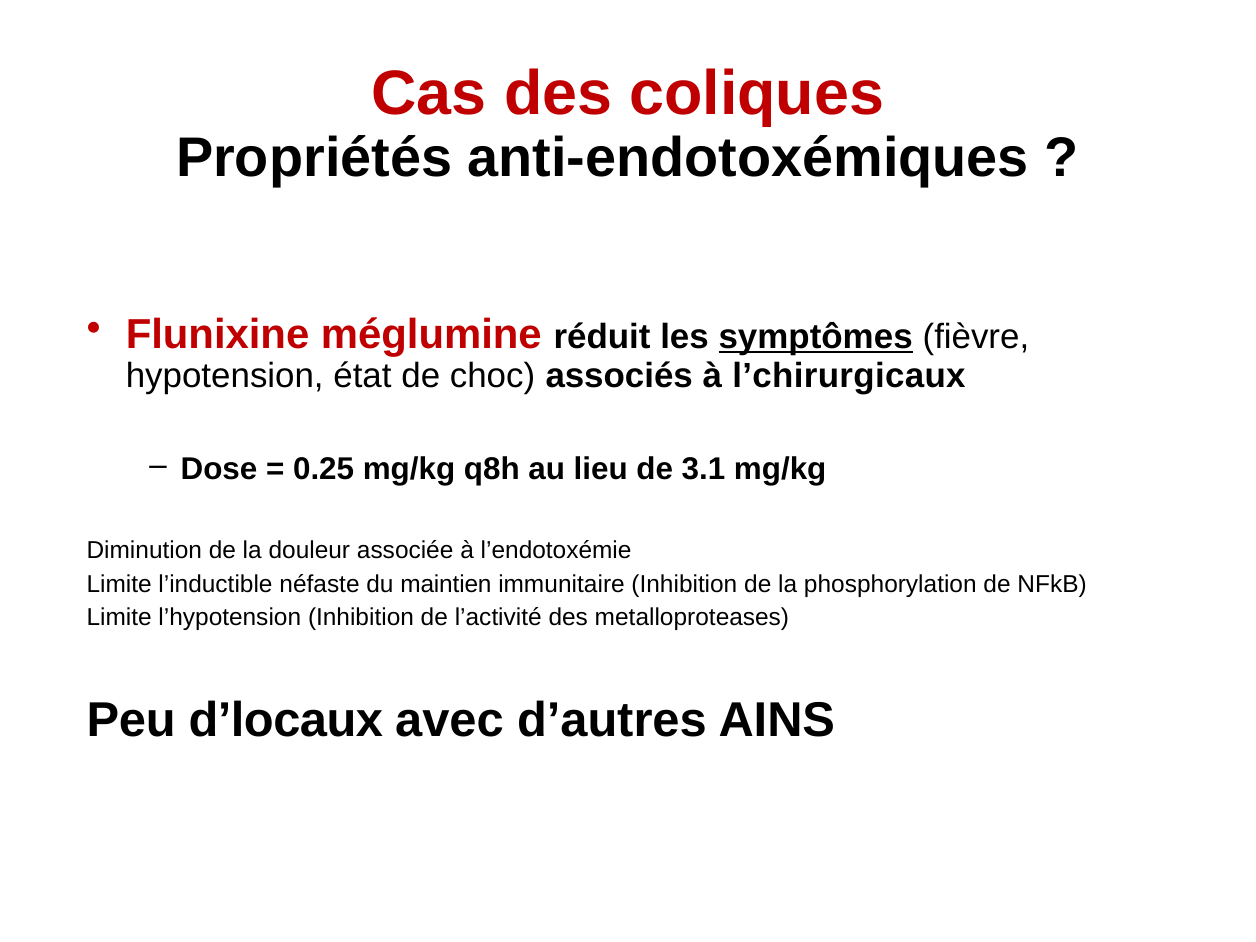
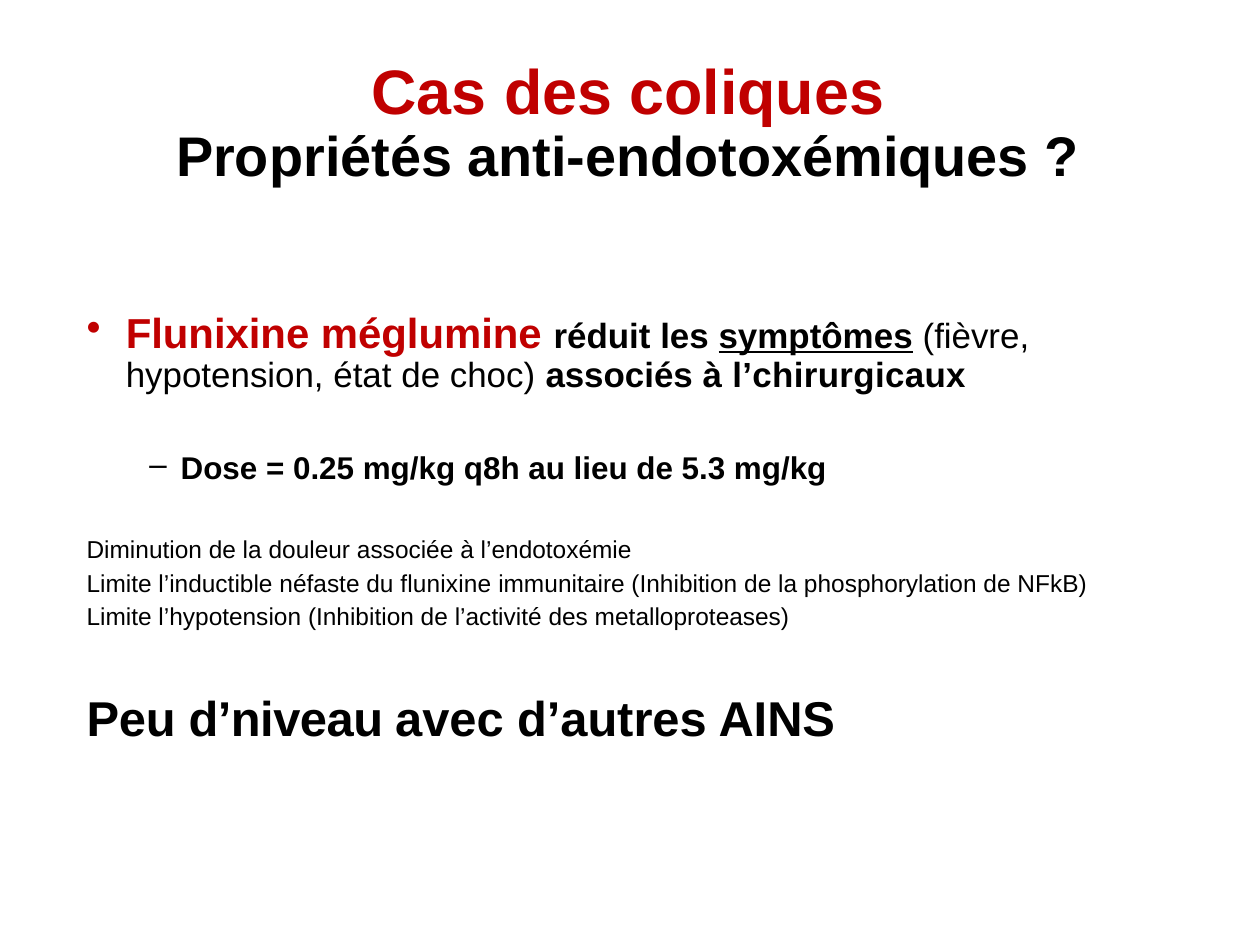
3.1: 3.1 -> 5.3
du maintien: maintien -> flunixine
d’locaux: d’locaux -> d’niveau
